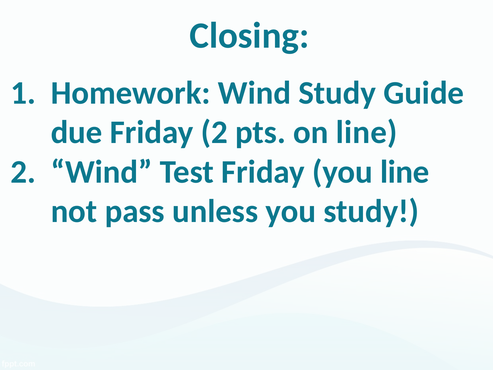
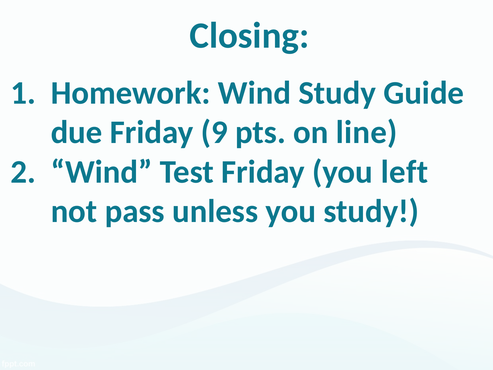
Friday 2: 2 -> 9
you line: line -> left
